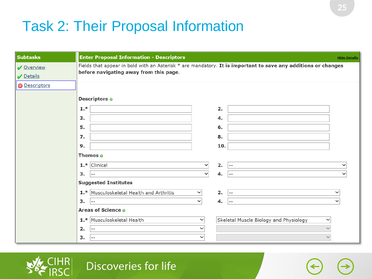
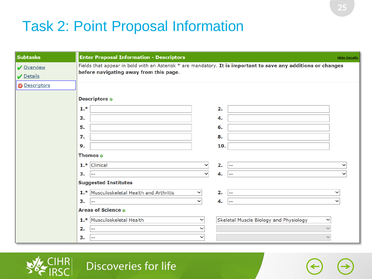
Their: Their -> Point
